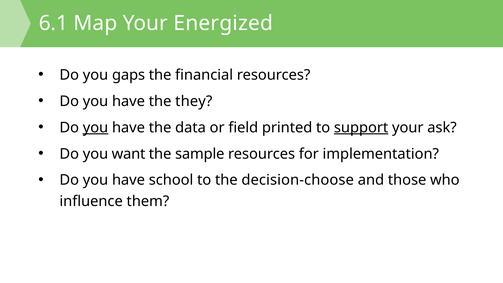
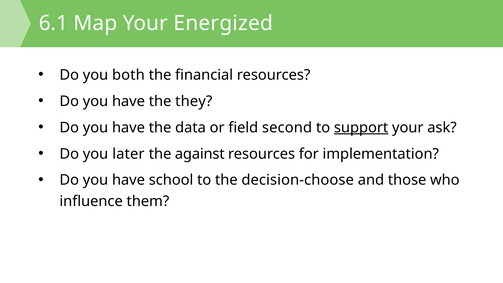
gaps: gaps -> both
you at (96, 127) underline: present -> none
printed: printed -> second
want: want -> later
sample: sample -> against
